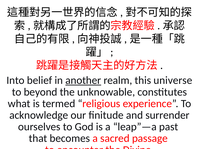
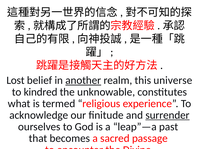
Into: Into -> Lost
beyond: beyond -> kindred
surrender underline: none -> present
